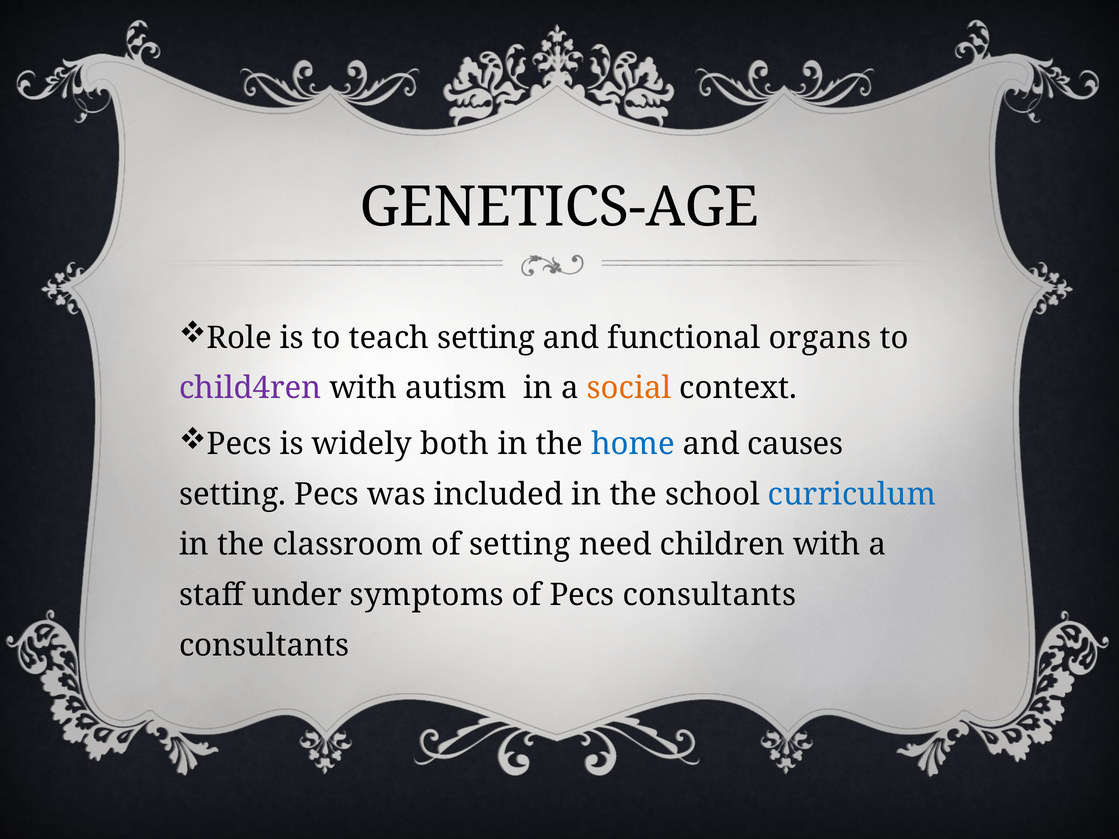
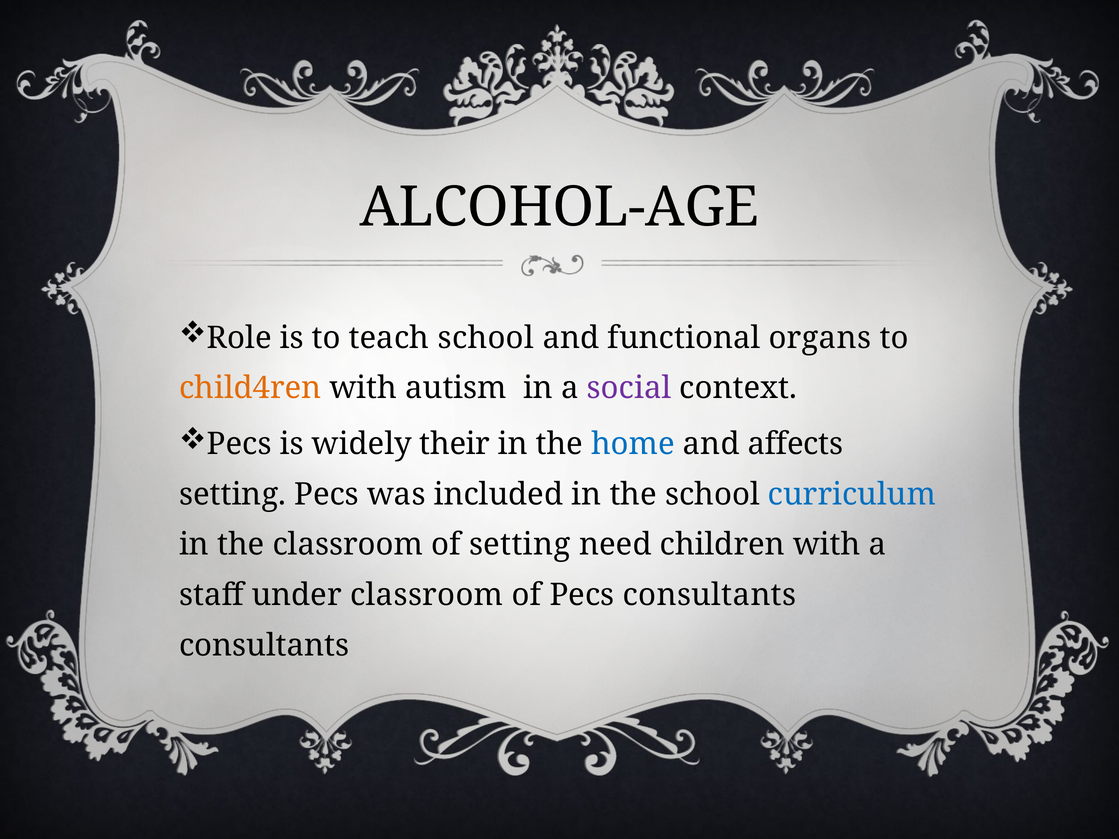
GENETICS-AGE: GENETICS-AGE -> ALCOHOL-AGE
teach setting: setting -> school
child4ren colour: purple -> orange
social colour: orange -> purple
both: both -> their
causes: causes -> affects
under symptoms: symptoms -> classroom
